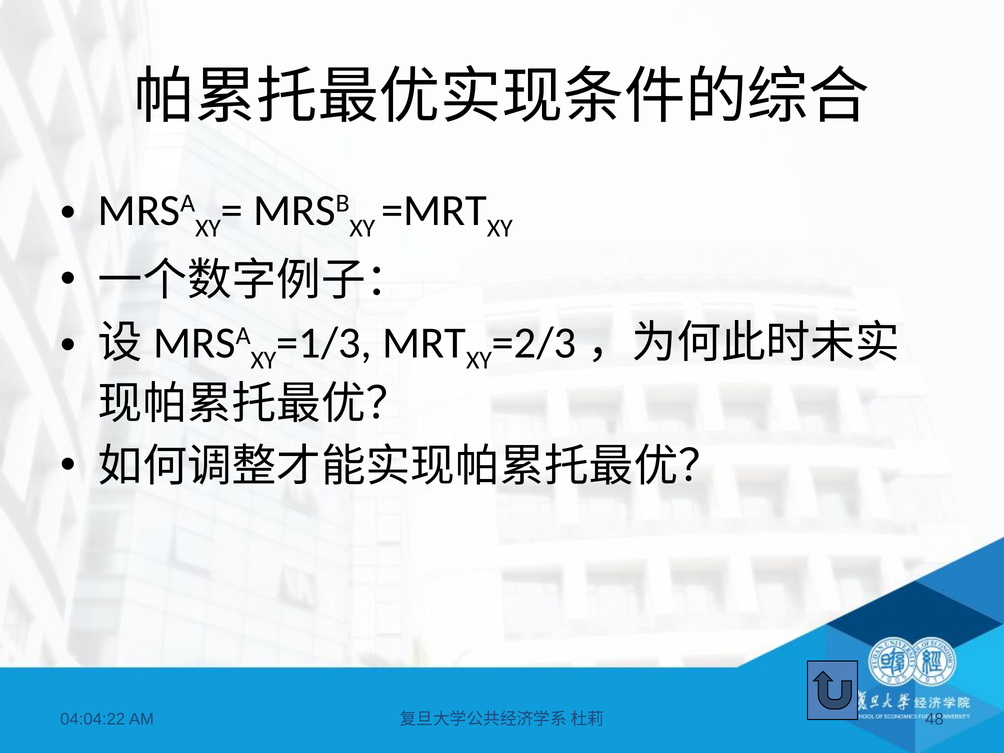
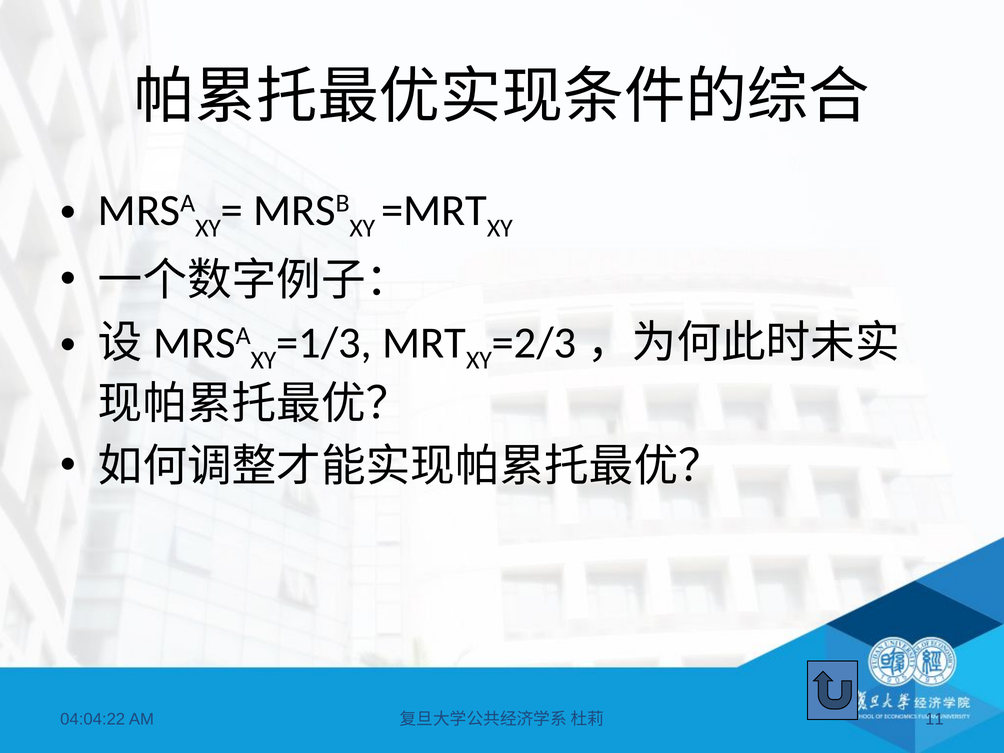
48: 48 -> 11
